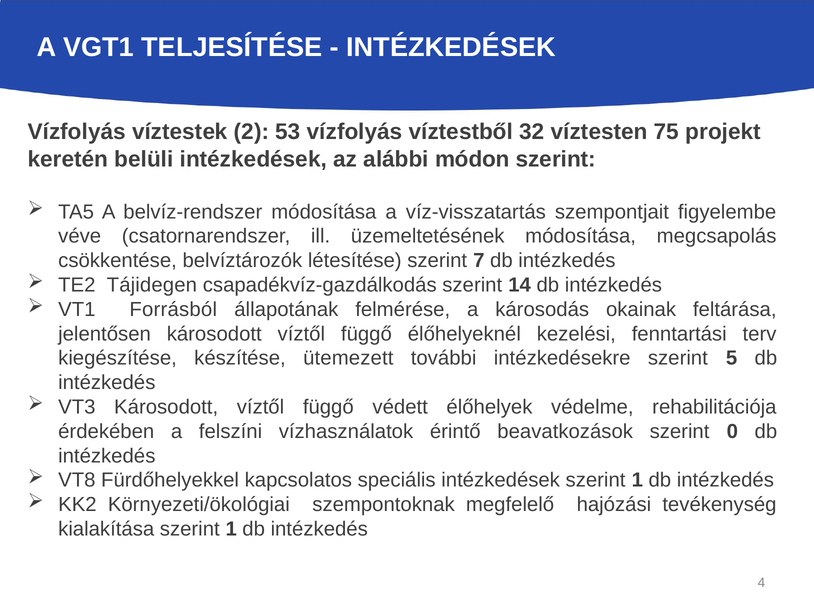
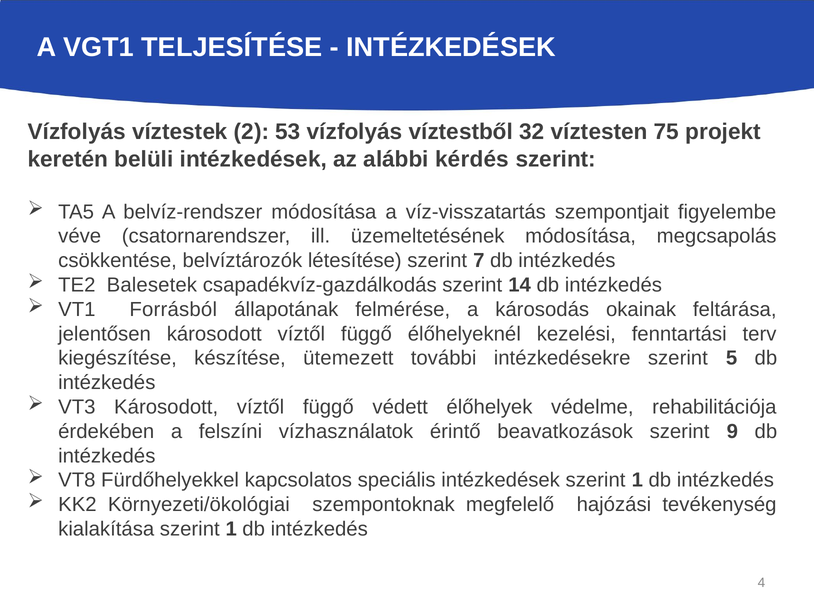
módon: módon -> kérdés
Tájidegen: Tájidegen -> Balesetek
0: 0 -> 9
